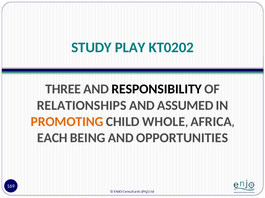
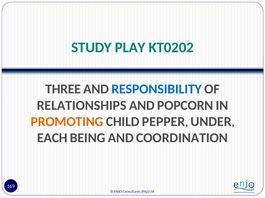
RESPONSIBILITY colour: black -> blue
ASSUMED: ASSUMED -> POPCORN
WHOLE: WHOLE -> PEPPER
AFRICA: AFRICA -> UNDER
OPPORTUNITIES: OPPORTUNITIES -> COORDINATION
